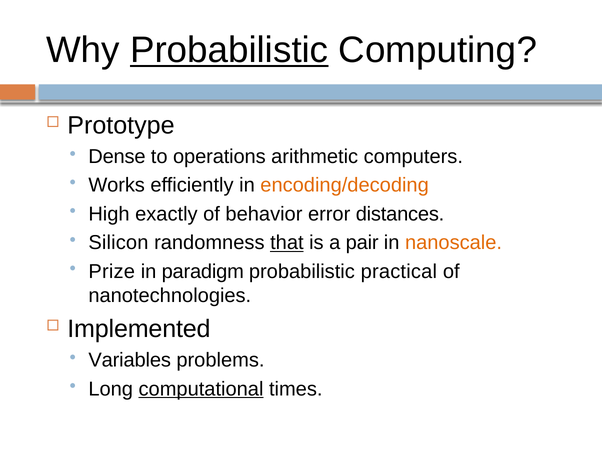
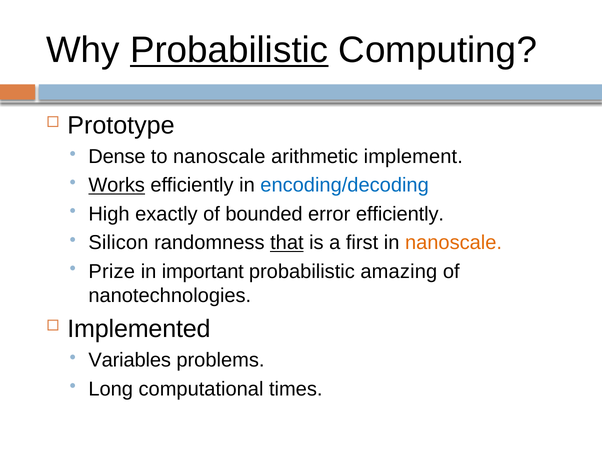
to operations: operations -> nanoscale
computers: computers -> implement
Works underline: none -> present
encoding/decoding colour: orange -> blue
behavior: behavior -> bounded
error distances: distances -> efficiently
pair: pair -> first
paradigm: paradigm -> important
practical: practical -> amazing
computational underline: present -> none
